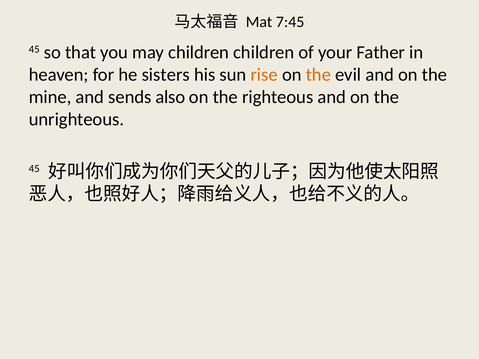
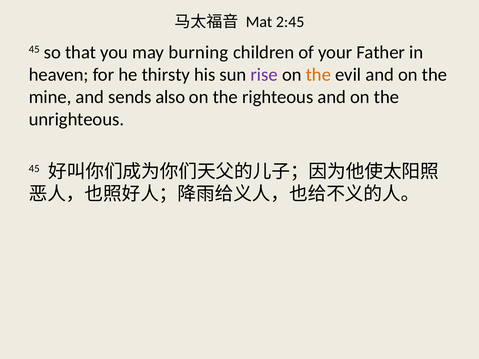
7:45: 7:45 -> 2:45
may children: children -> burning
sisters: sisters -> thirsty
rise colour: orange -> purple
